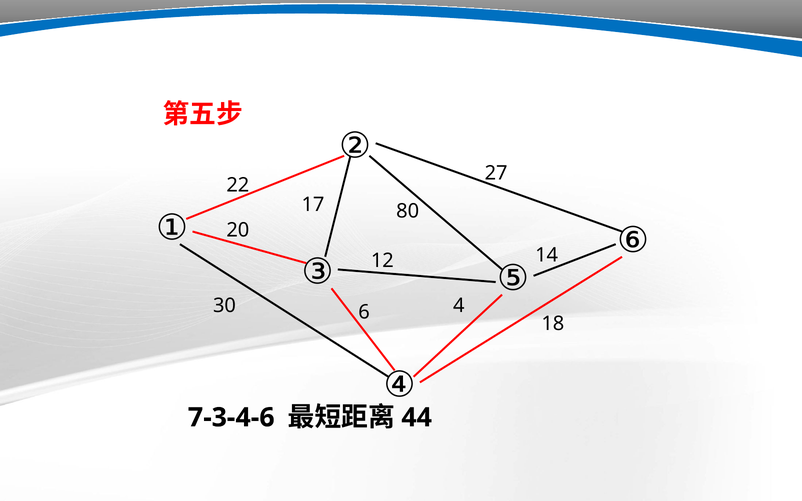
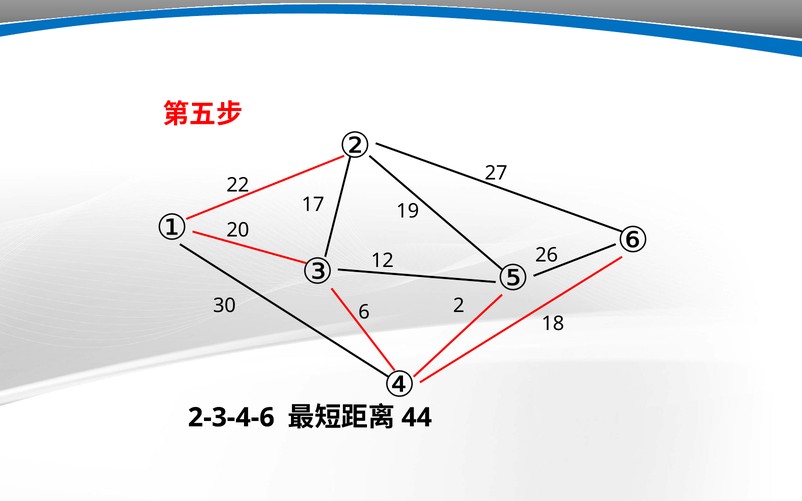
80: 80 -> 19
14: 14 -> 26
4: 4 -> 2
7-3-4-6: 7-3-4-6 -> 2-3-4-6
